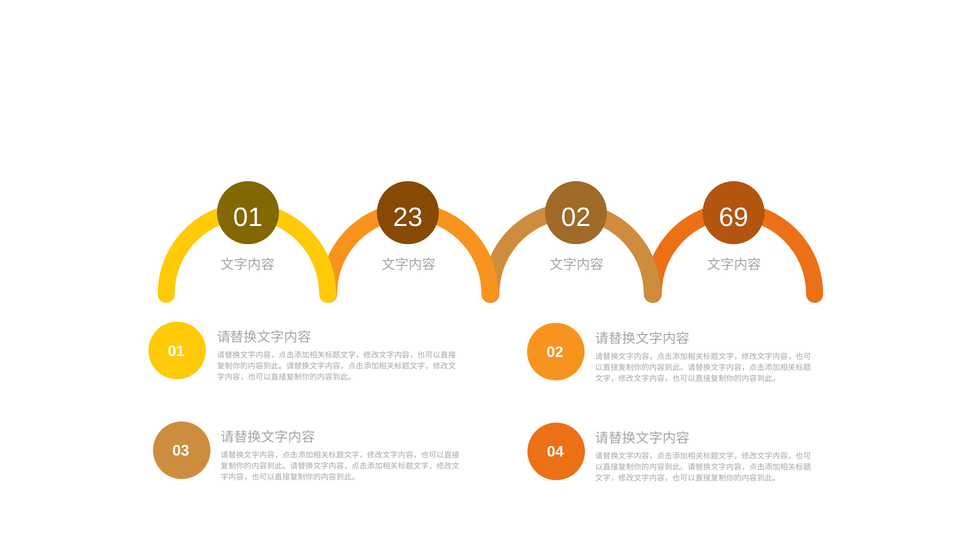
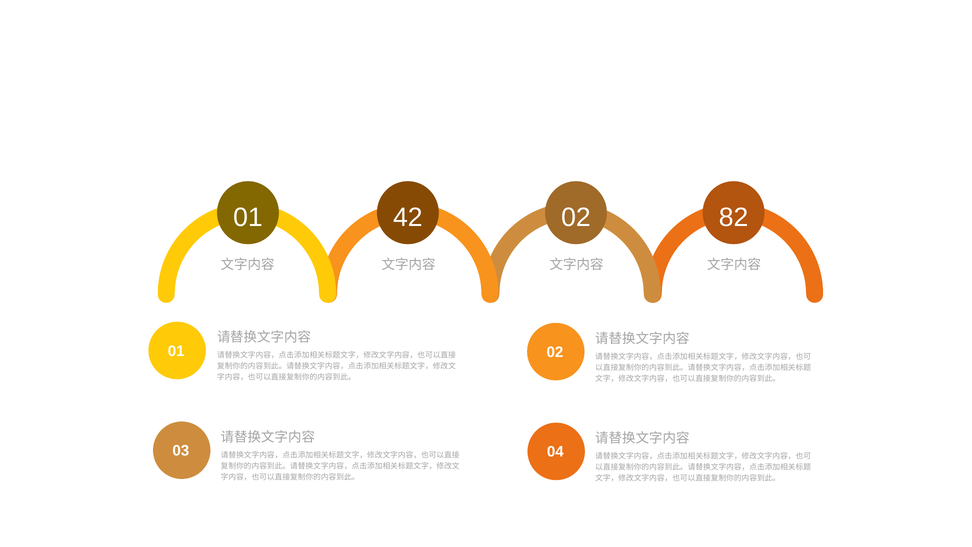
23: 23 -> 42
69: 69 -> 82
